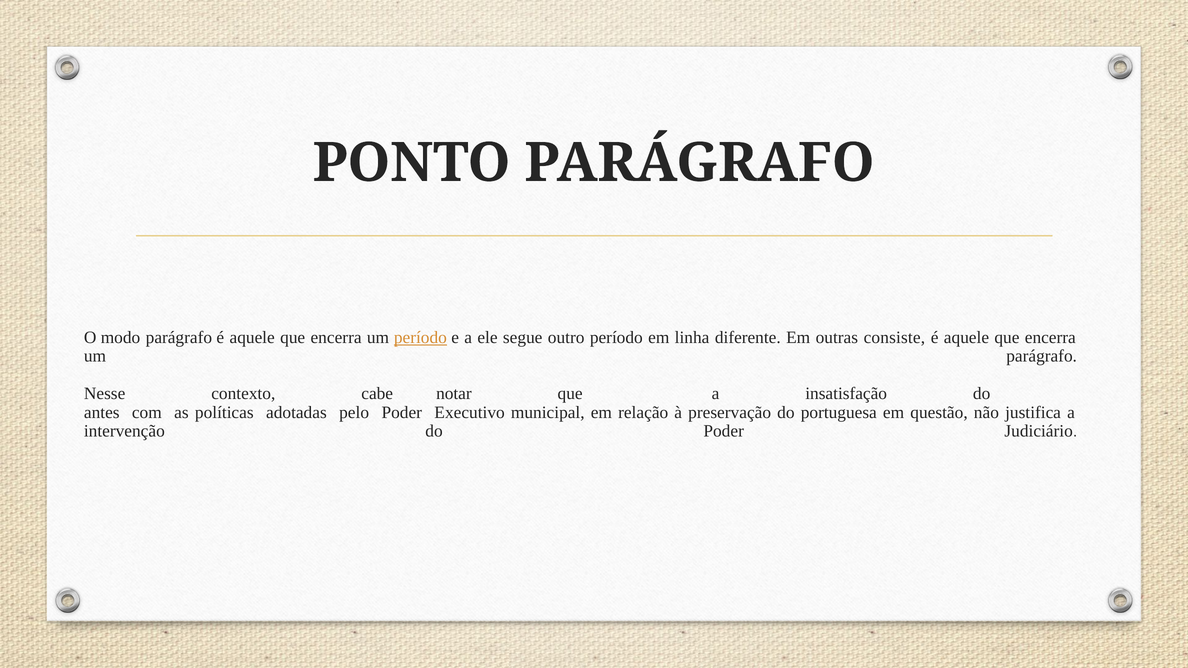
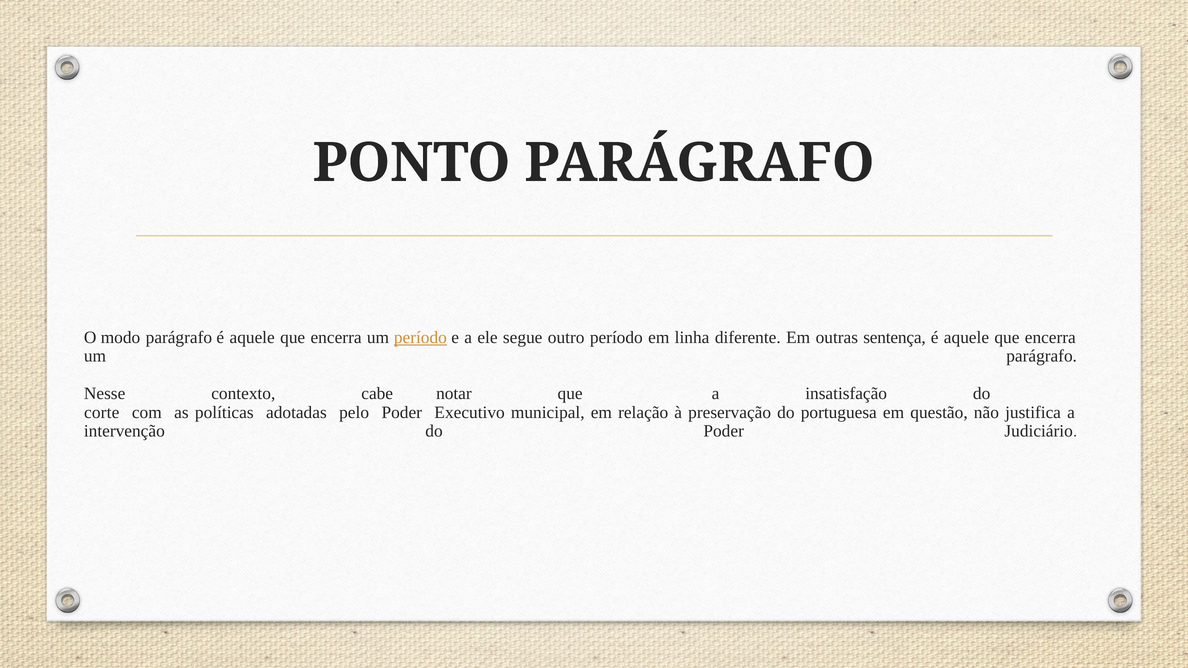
consiste: consiste -> sentença
antes: antes -> corte
